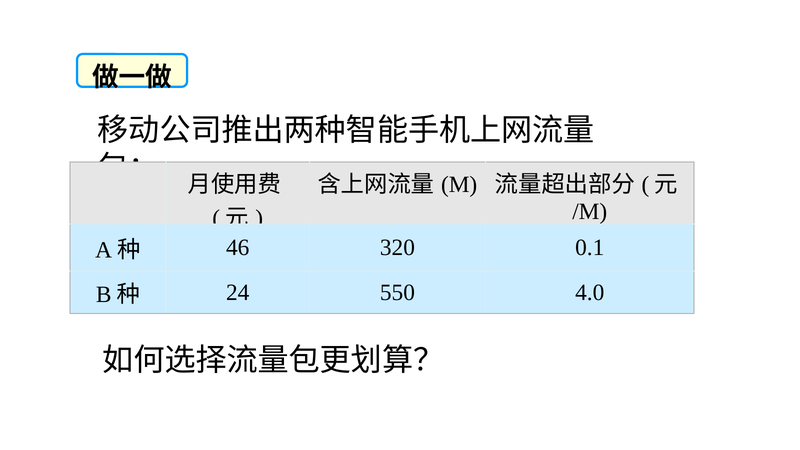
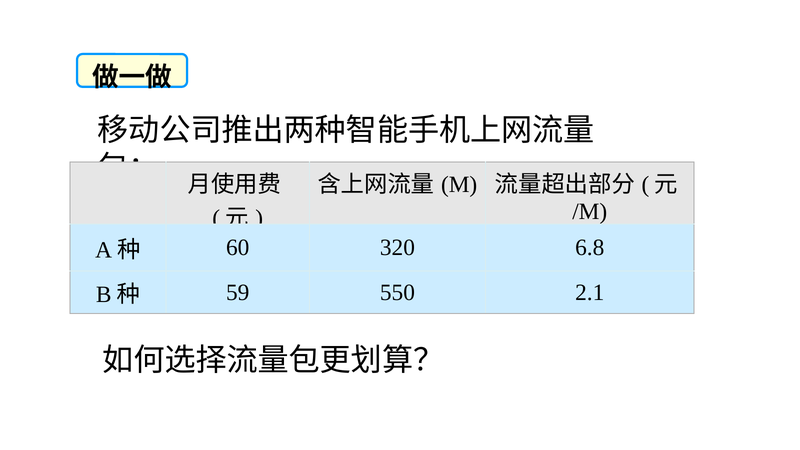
46: 46 -> 60
0.1: 0.1 -> 6.8
24: 24 -> 59
4.0: 4.0 -> 2.1
